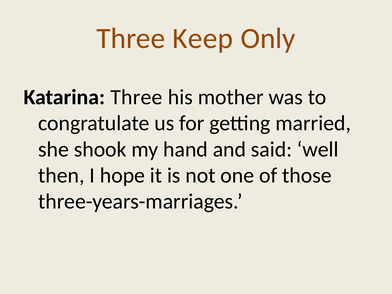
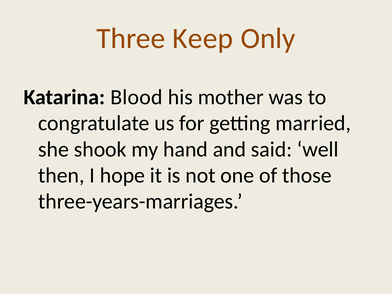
Katarina Three: Three -> Blood
